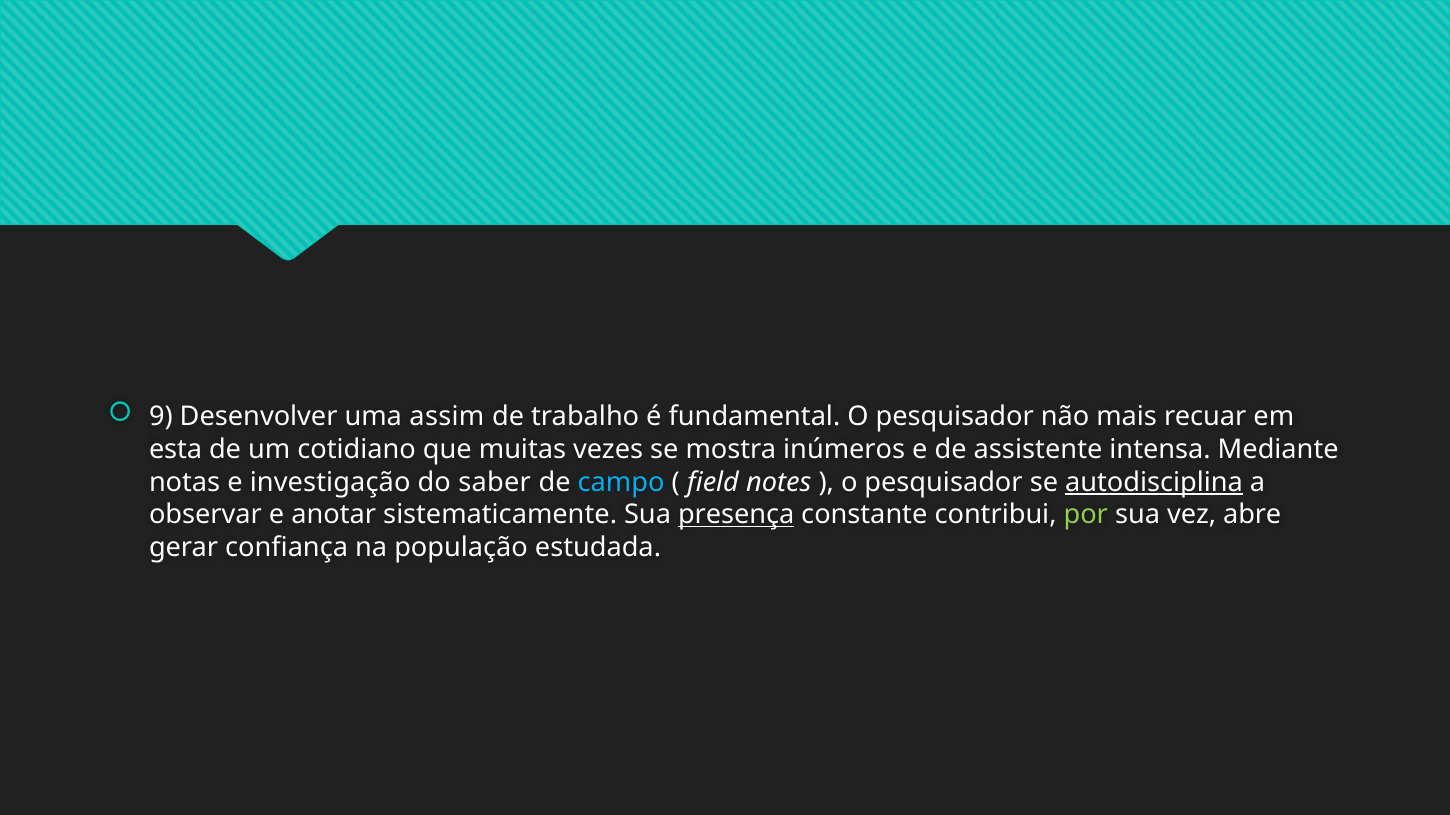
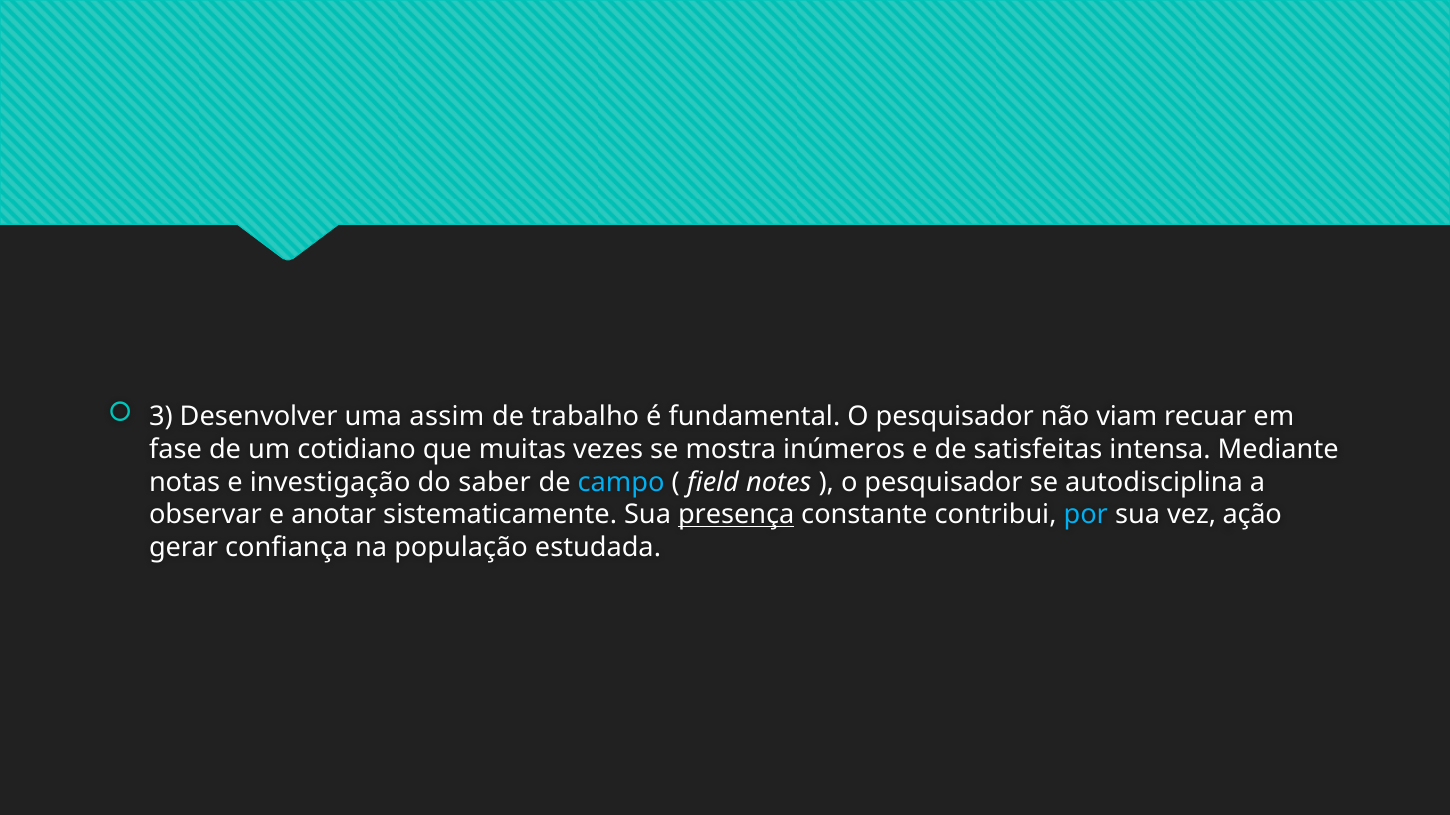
9: 9 -> 3
mais: mais -> viam
esta: esta -> fase
assistente: assistente -> satisfeitas
autodisciplina underline: present -> none
por colour: light green -> light blue
abre: abre -> ação
